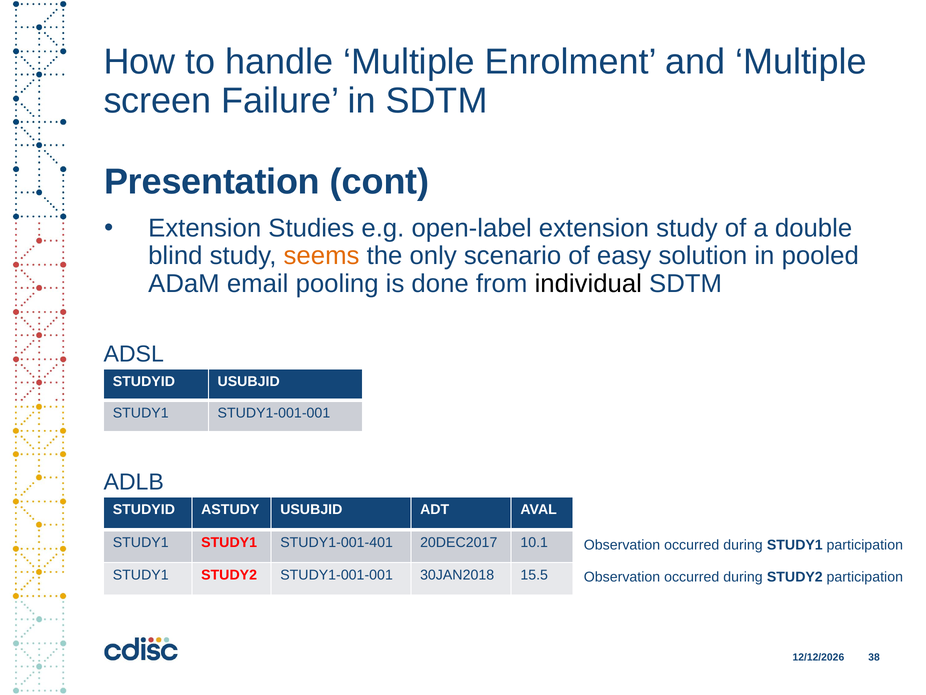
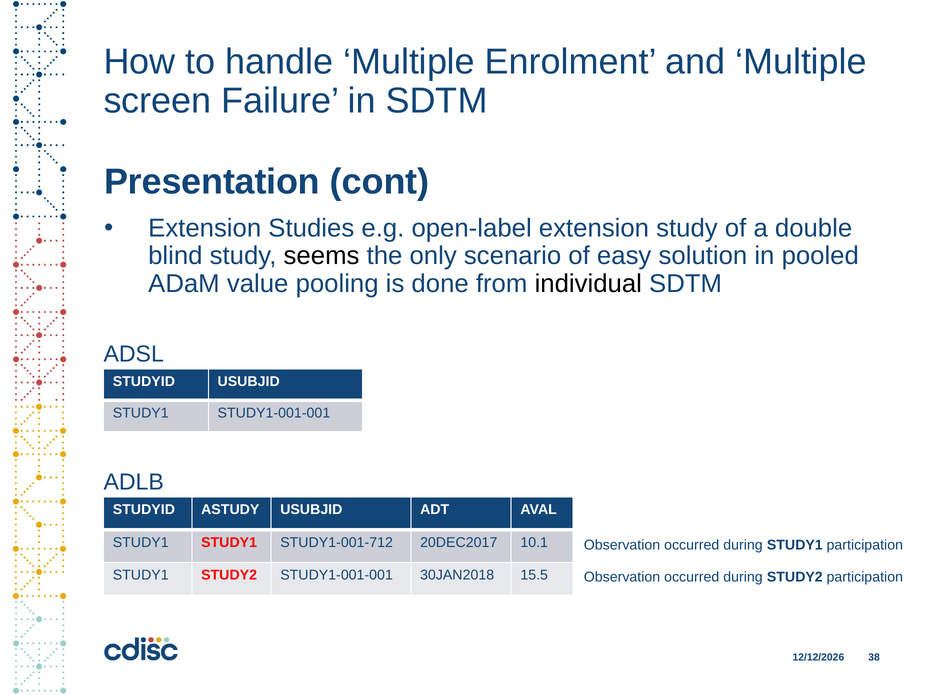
seems colour: orange -> black
email: email -> value
STUDY1-001-401: STUDY1-001-401 -> STUDY1-001-712
